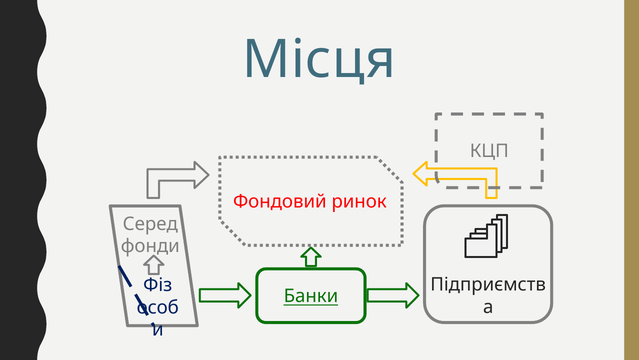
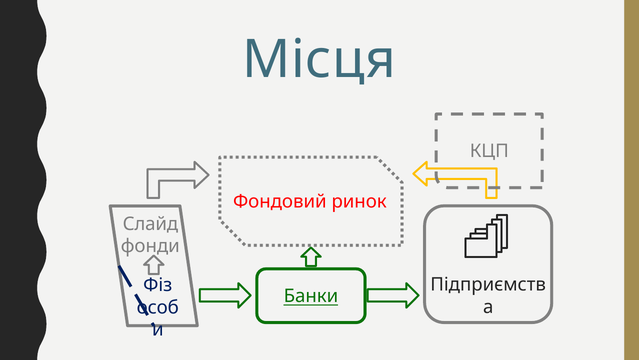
Серед: Серед -> Слайд
